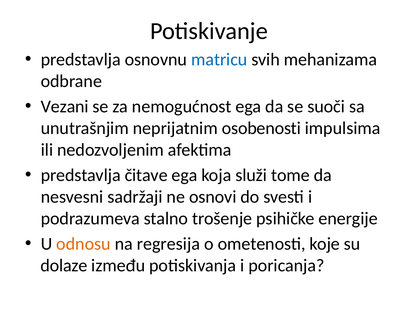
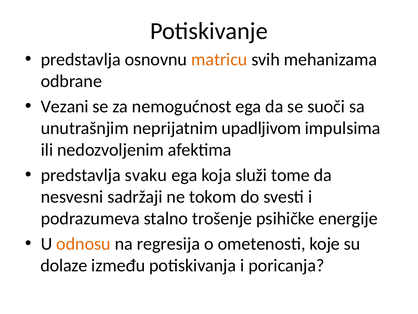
matricu colour: blue -> orange
osobenosti: osobenosti -> upadljivom
čitave: čitave -> svaku
osnovi: osnovi -> tokom
